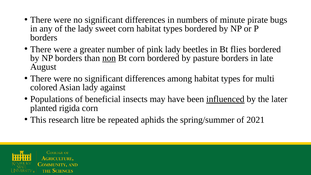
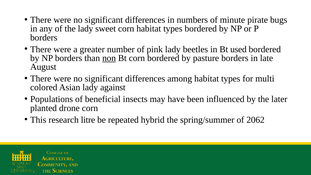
flies: flies -> used
influenced underline: present -> none
rigida: rigida -> drone
aphids: aphids -> hybrid
2021: 2021 -> 2062
